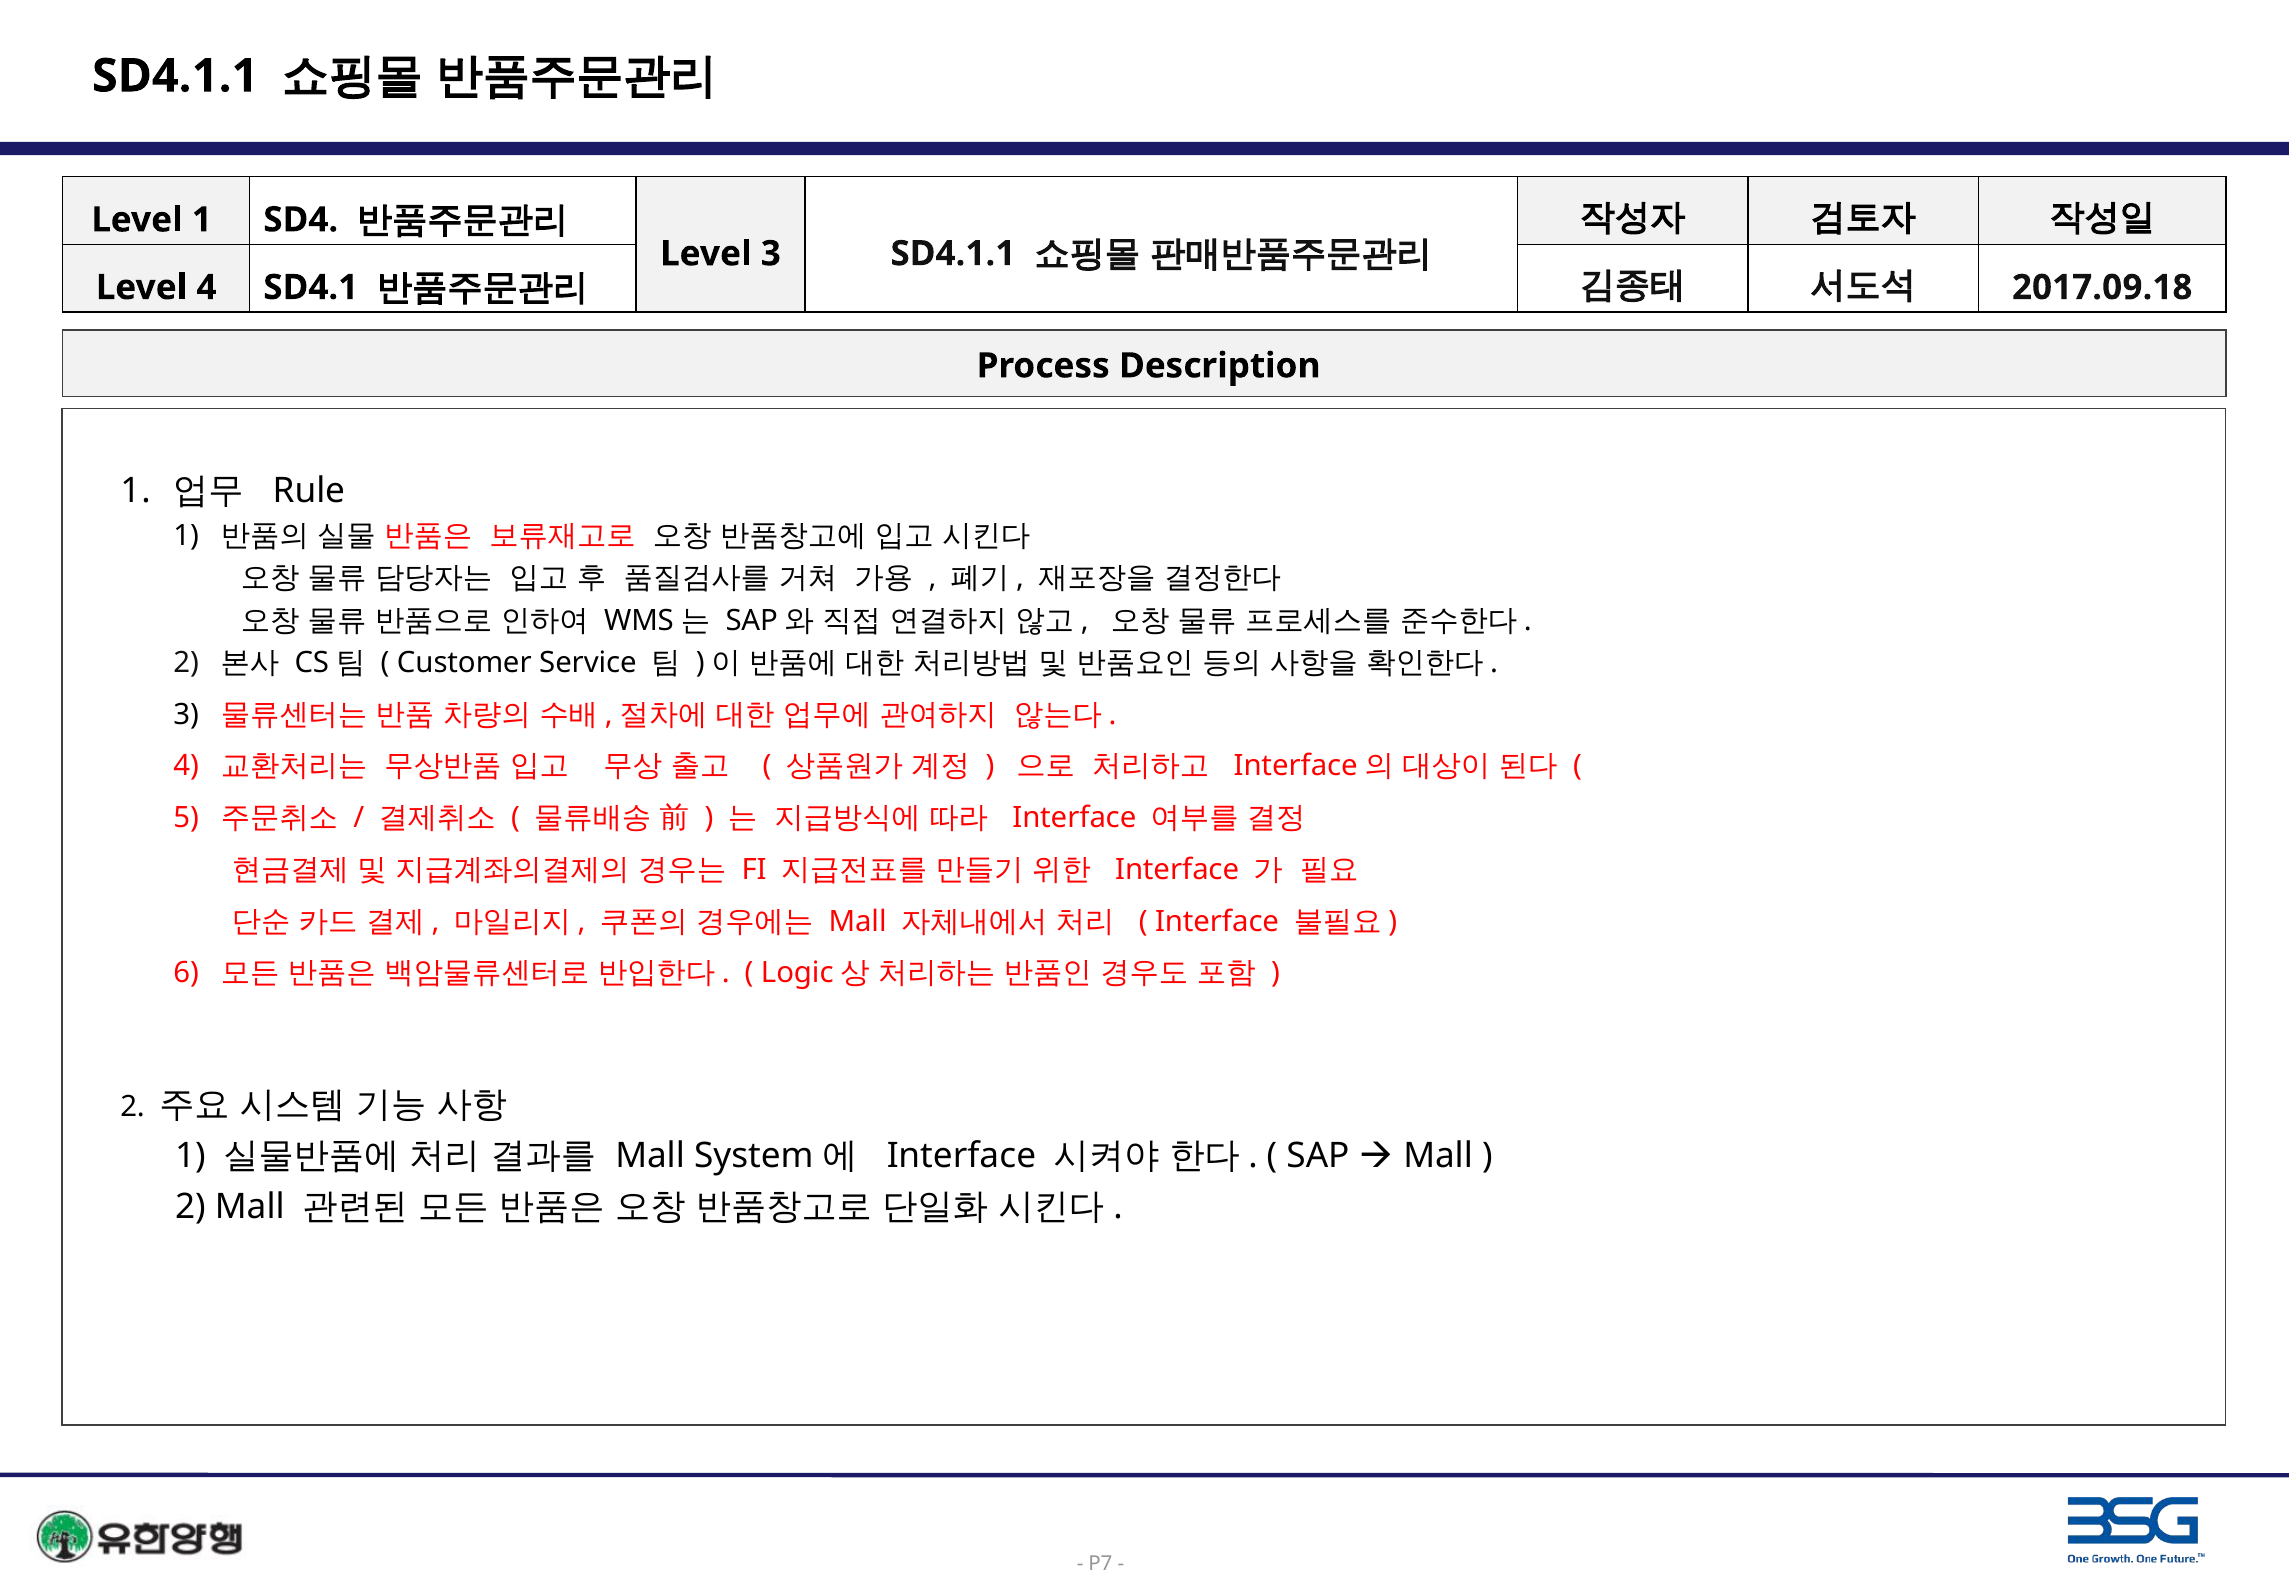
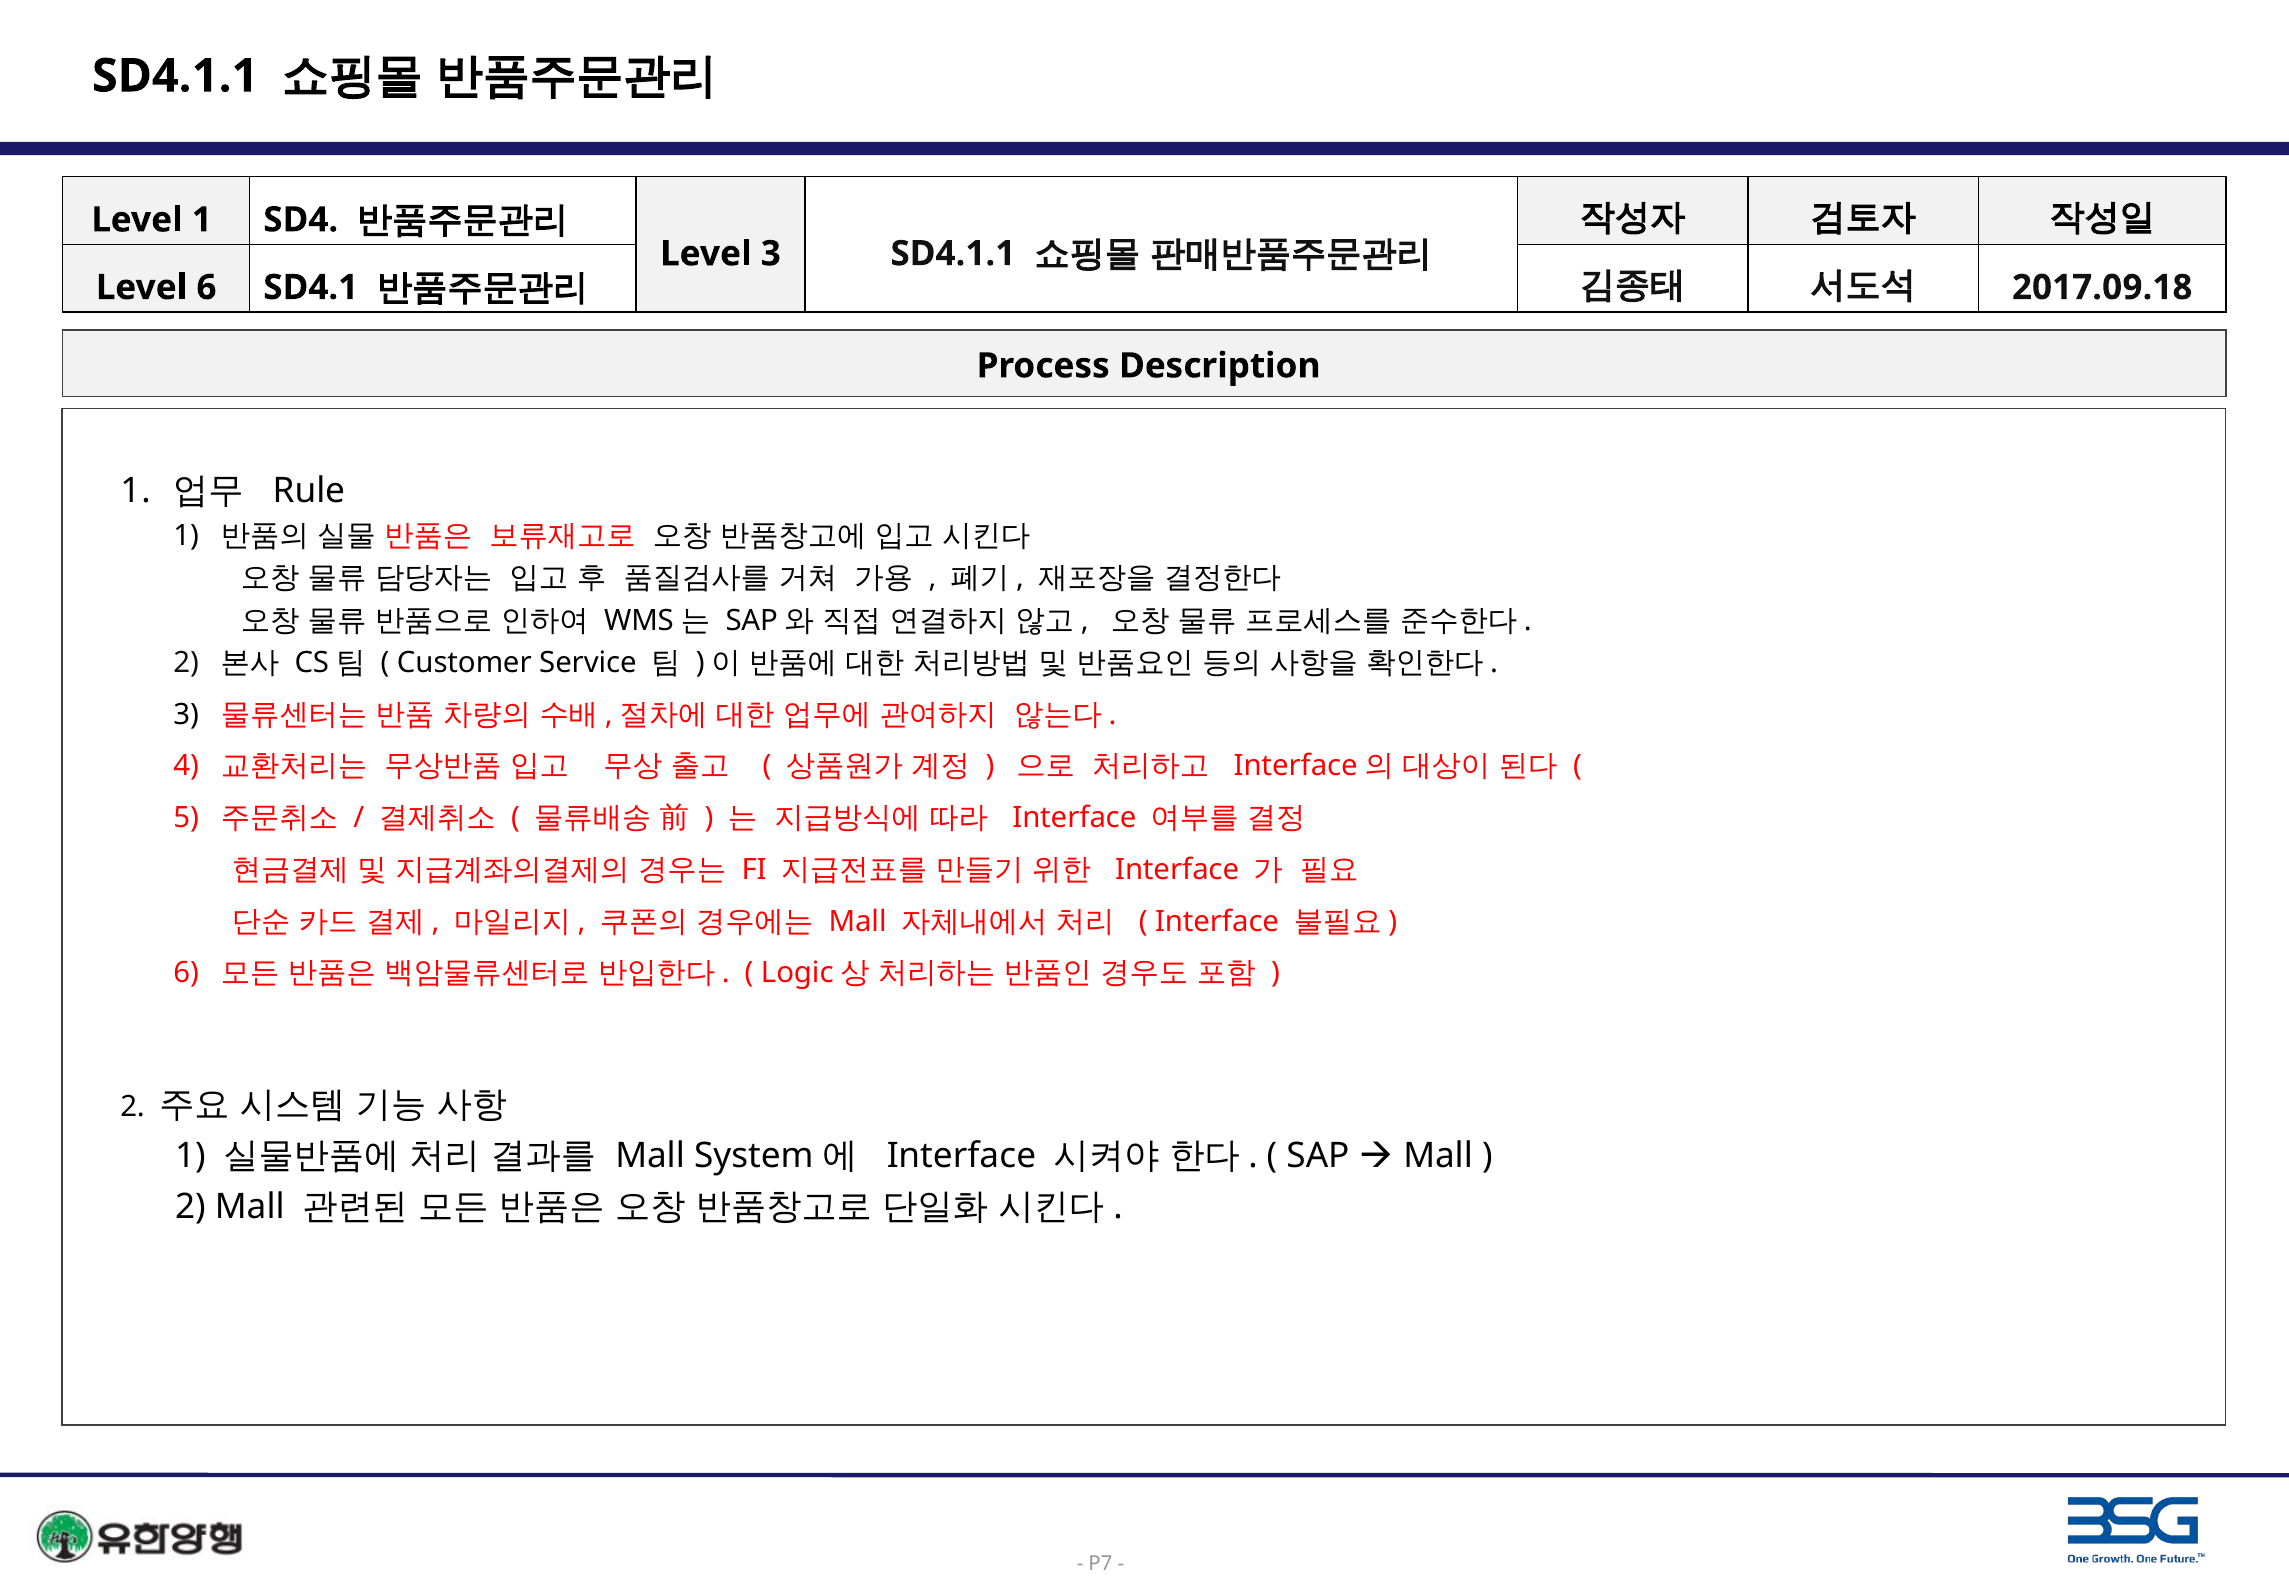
Level 4: 4 -> 6
